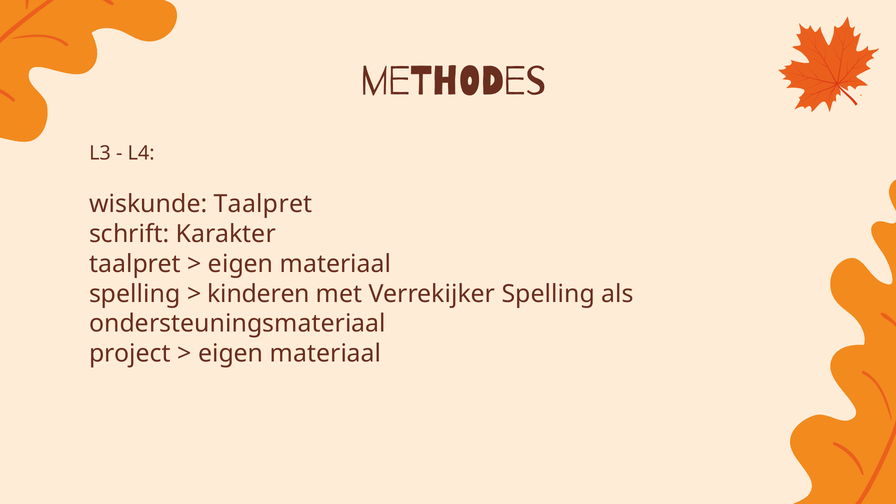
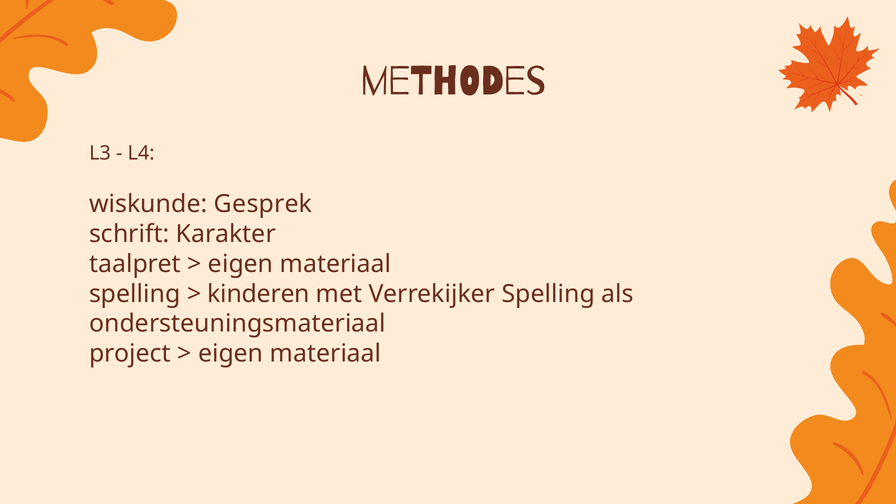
wiskunde Taalpret: Taalpret -> Gesprek
